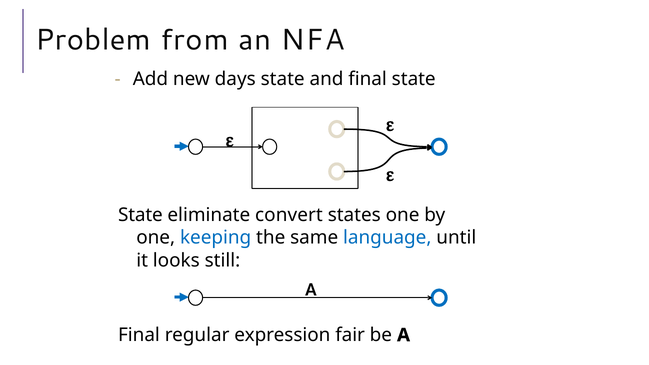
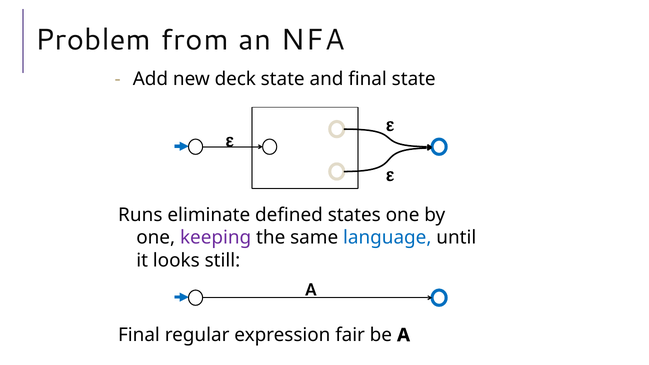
days: days -> deck
State at (140, 215): State -> Runs
convert: convert -> defined
keeping colour: blue -> purple
